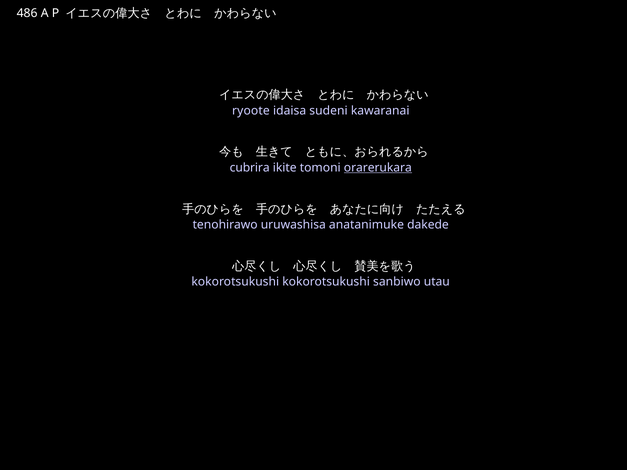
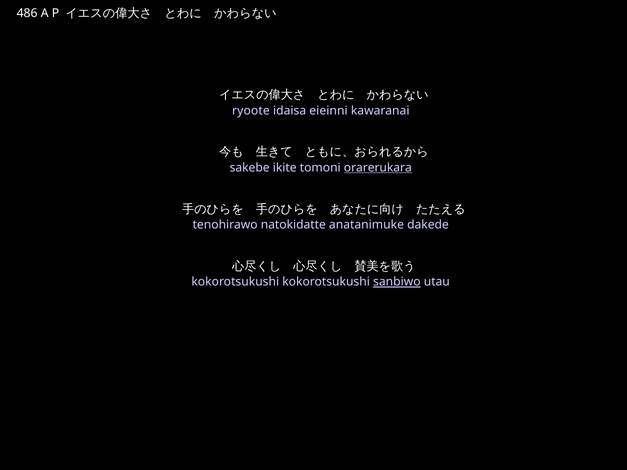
sudeni: sudeni -> eieinni
cubrira: cubrira -> sakebe
uruwashisa: uruwashisa -> natokidatte
sanbiwo underline: none -> present
